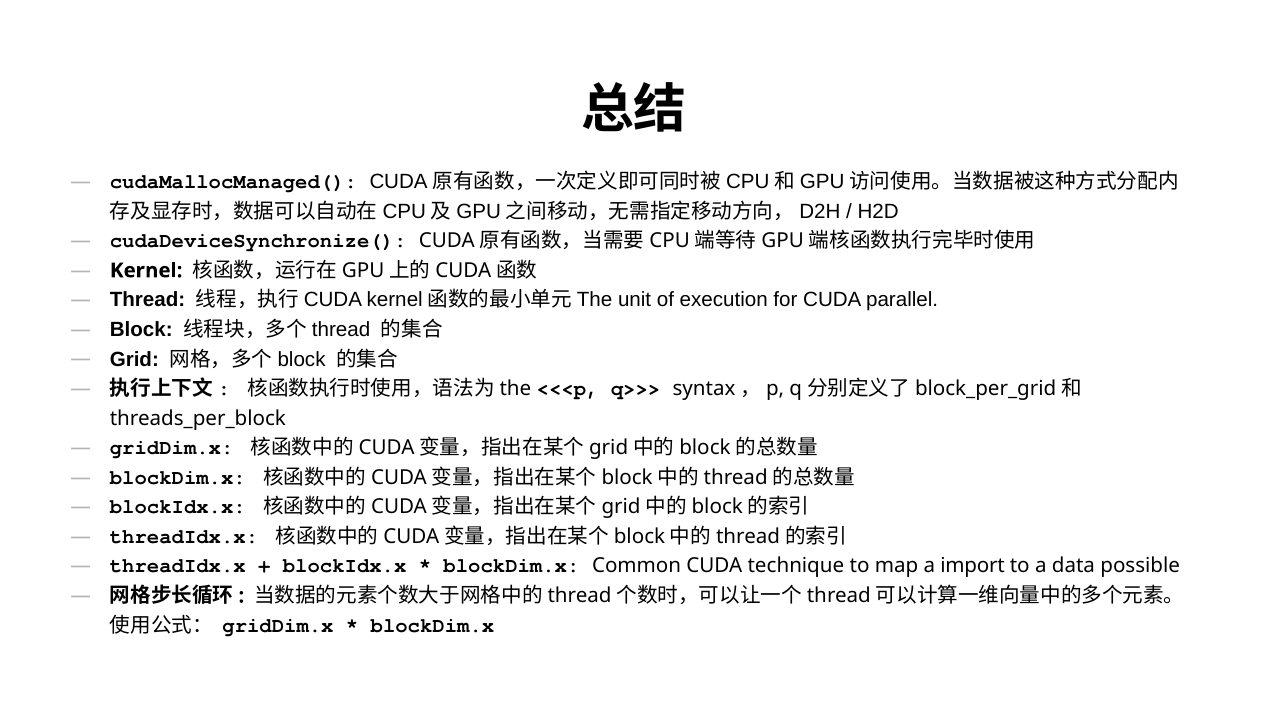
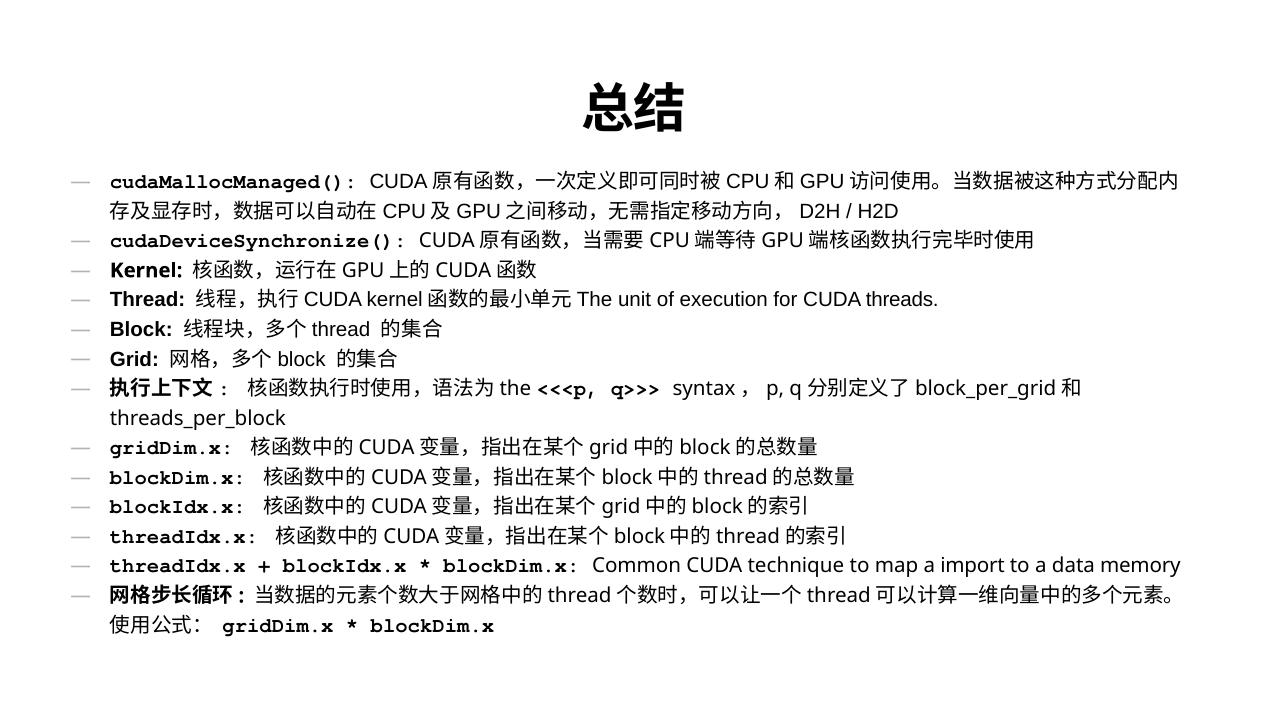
parallel: parallel -> threads
possible: possible -> memory
